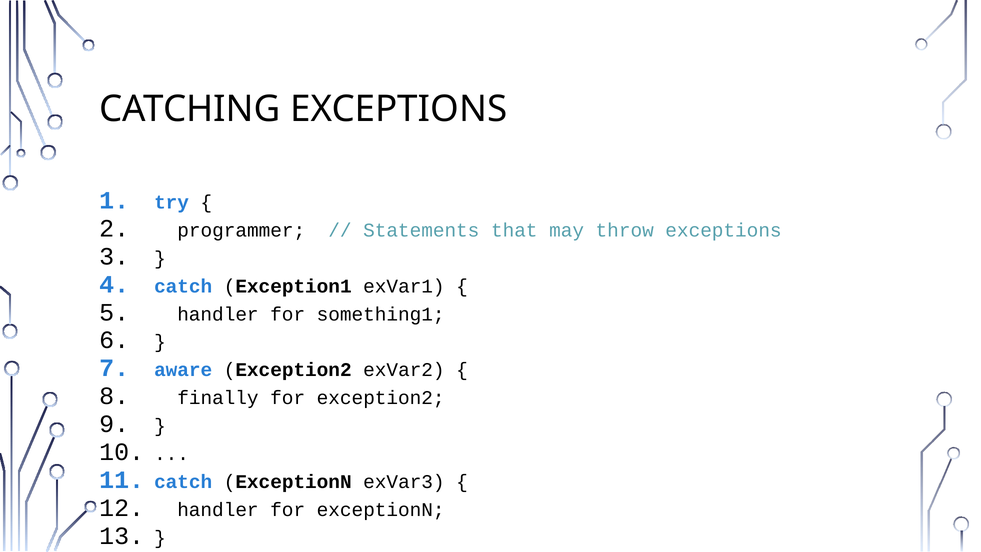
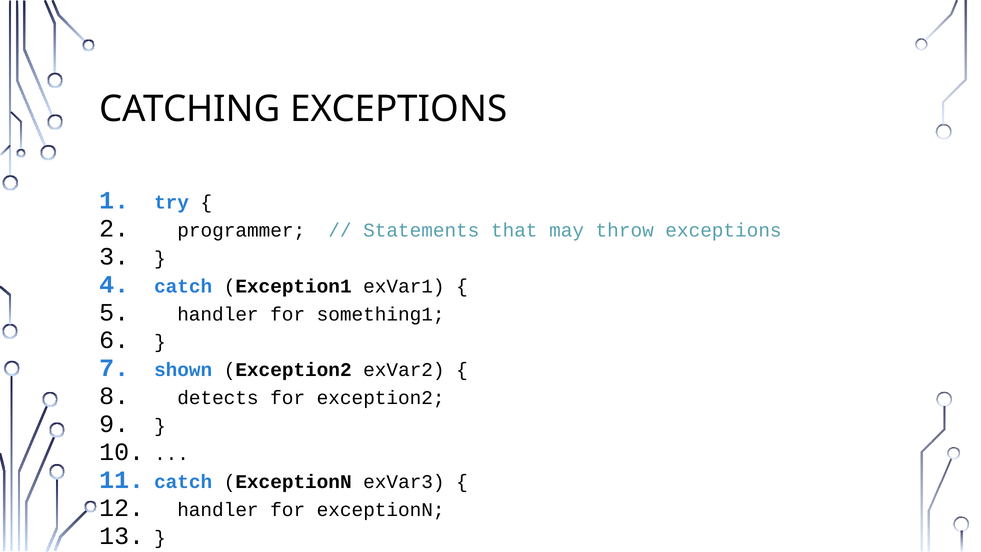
aware: aware -> shown
finally: finally -> detects
